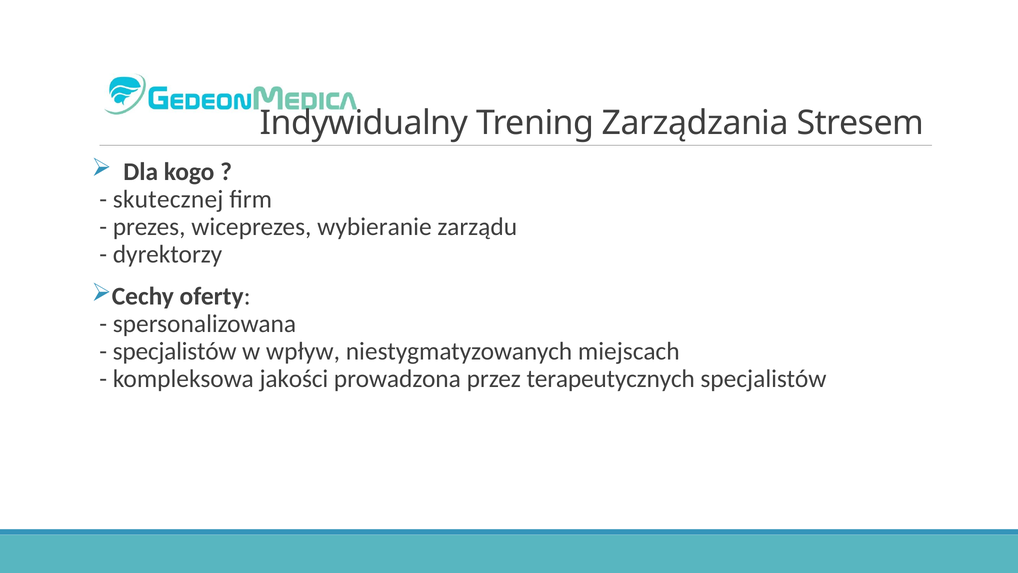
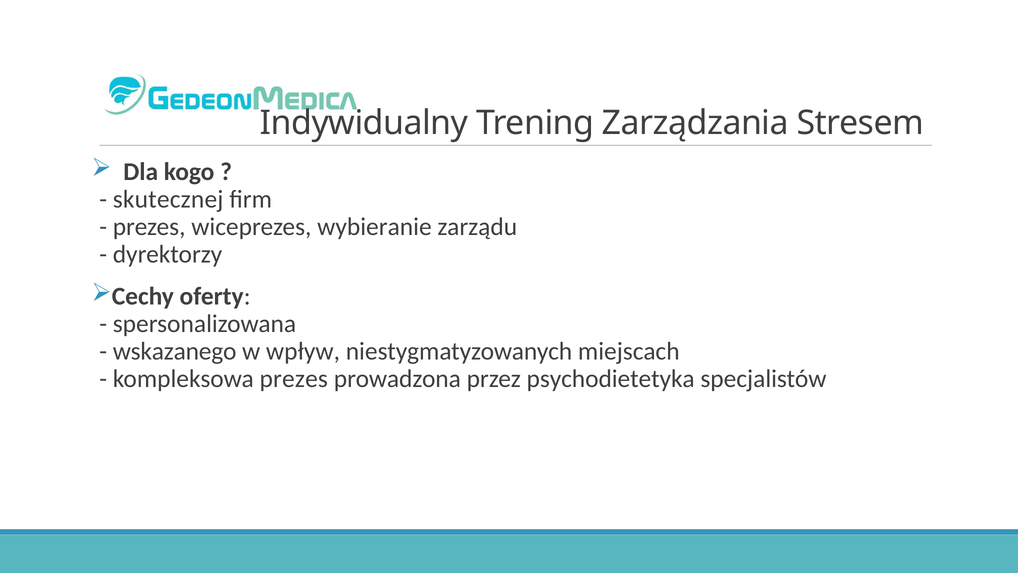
specjalistów at (175, 351): specjalistów -> wskazanego
kompleksowa jakości: jakości -> prezes
terapeutycznych: terapeutycznych -> psychodietetyka
